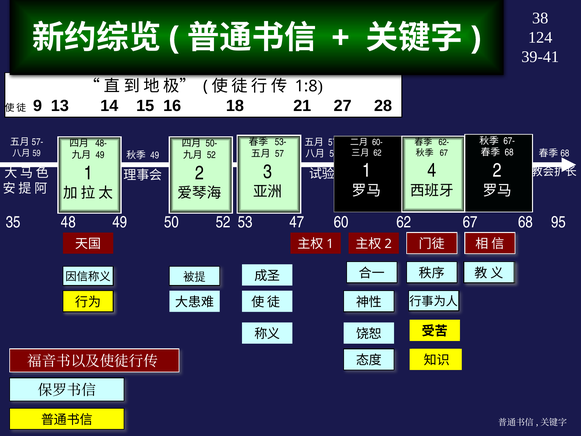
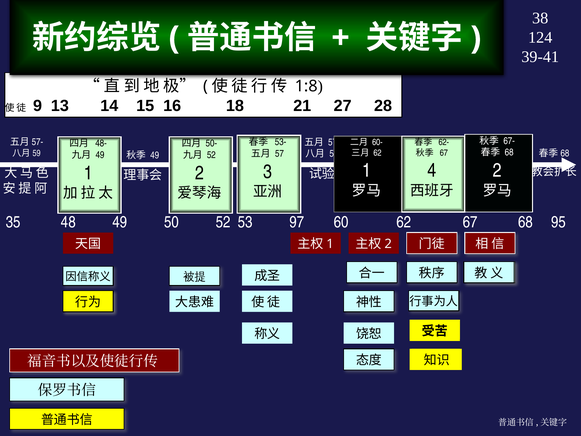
47: 47 -> 97
